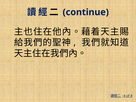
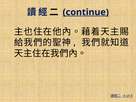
continue underline: none -> present
